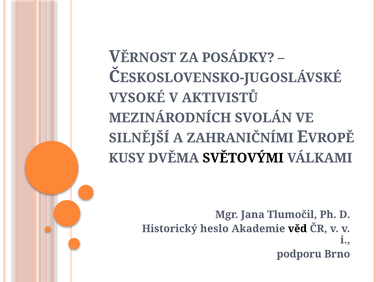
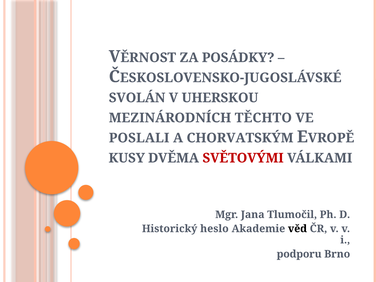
VYSOKÉ: VYSOKÉ -> SVOLÁN
AKTIVISTŮ: AKTIVISTŮ -> UHERSKOU
SVOLÁN: SVOLÁN -> TĚCHTO
SILNĚJŠÍ: SILNĚJŠÍ -> POSLALI
ZAHRANIČNÍMI: ZAHRANIČNÍMI -> CHORVATSKÝM
SVĚTOVÝMI colour: black -> red
